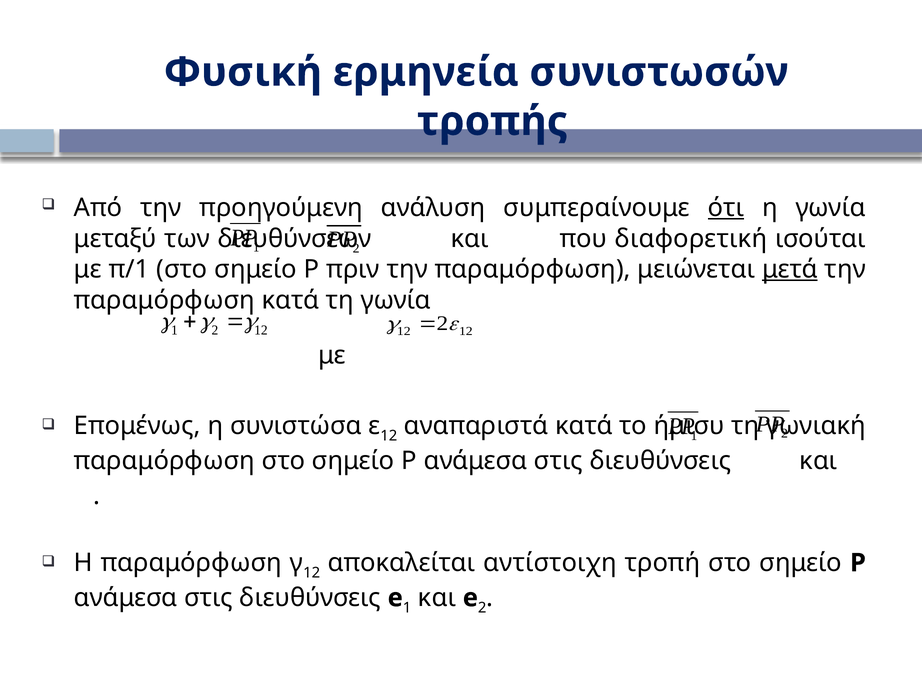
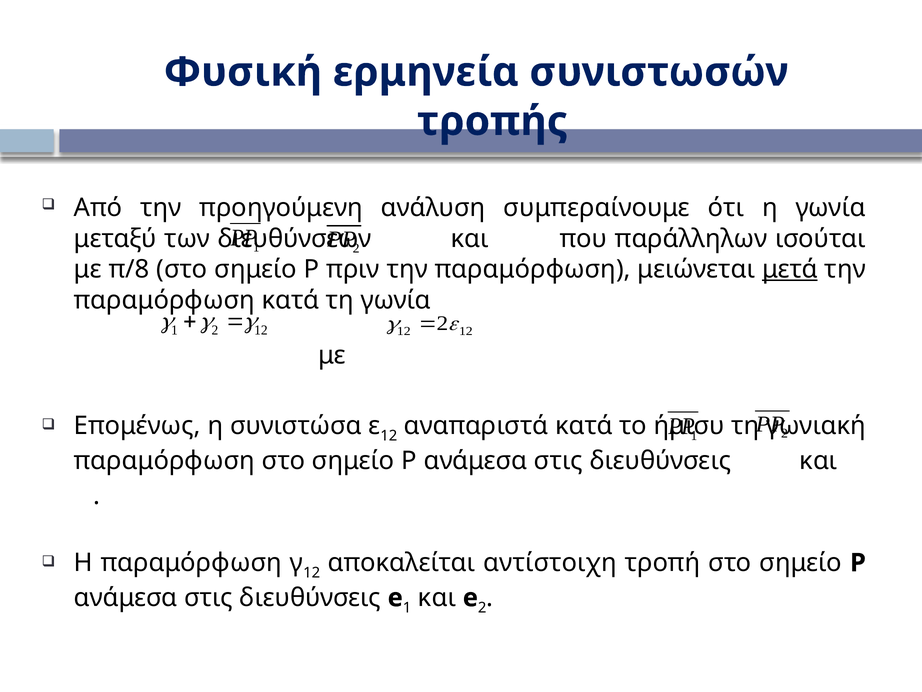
ότι underline: present -> none
διαφορετική: διαφορετική -> παράλληλων
π/1: π/1 -> π/8
